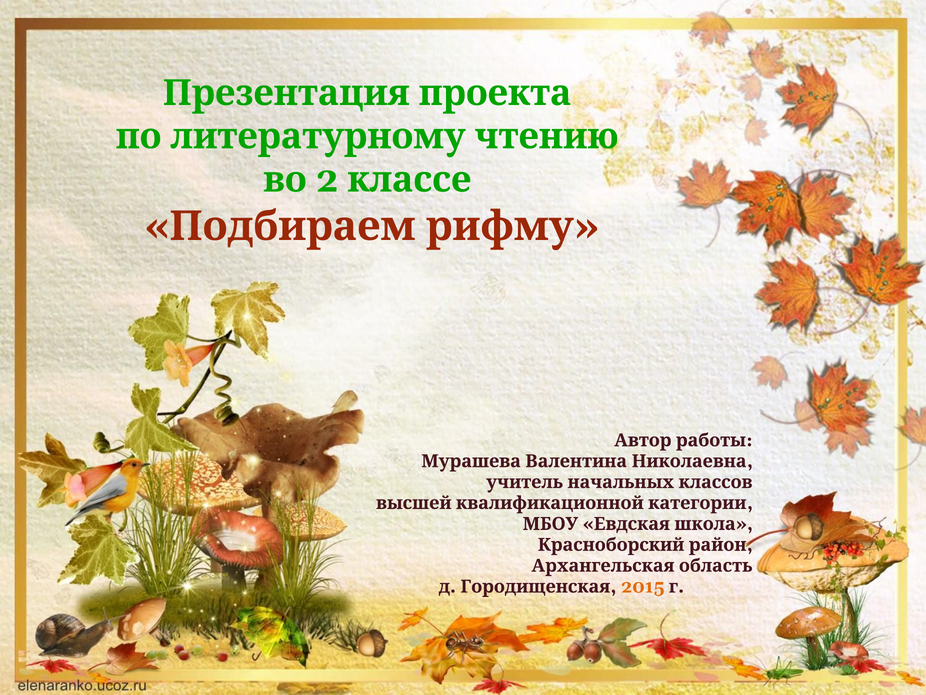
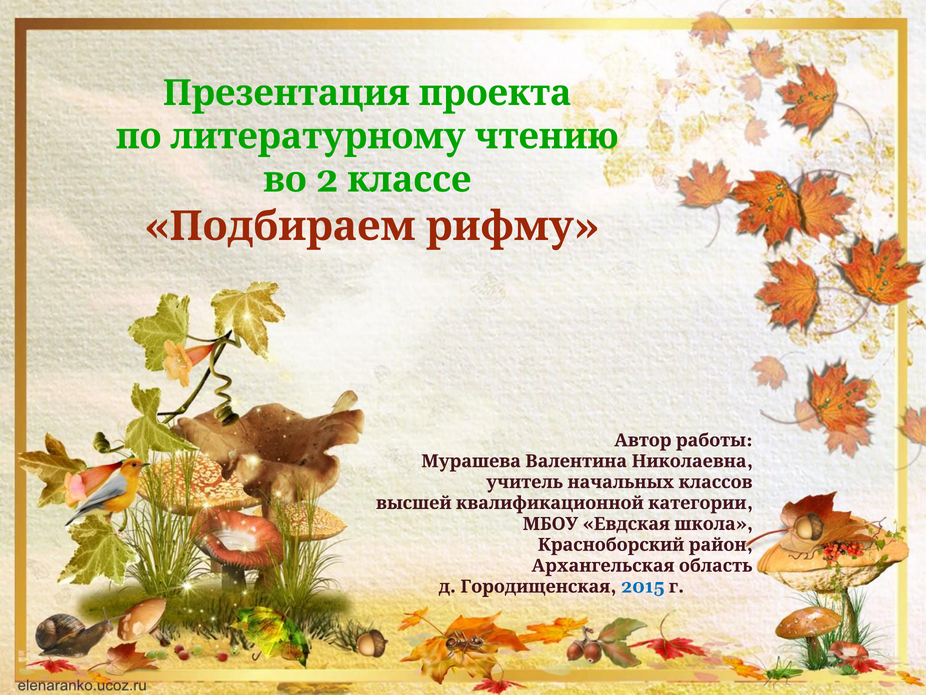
2015 colour: orange -> blue
